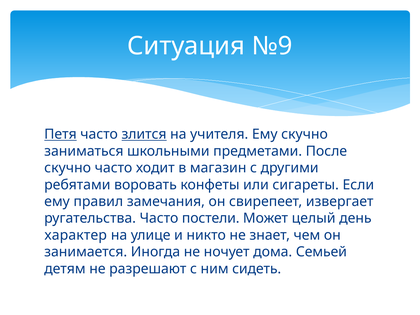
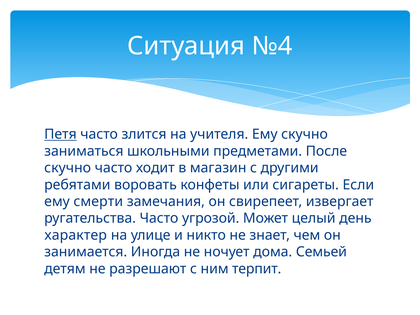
№9: №9 -> №4
злится underline: present -> none
правил: правил -> смерти
постели: постели -> угрозой
сидеть: сидеть -> терпит
